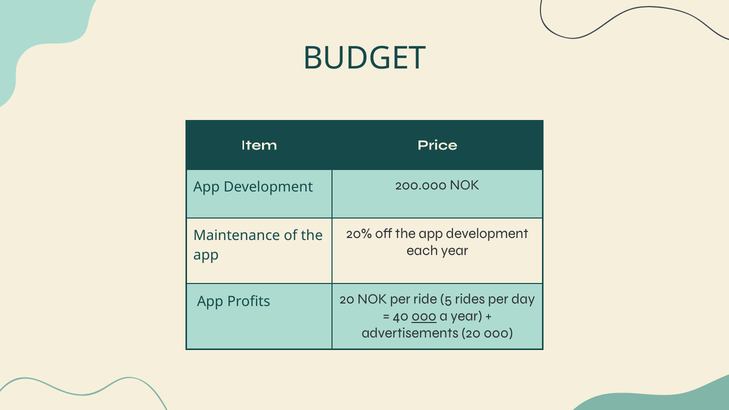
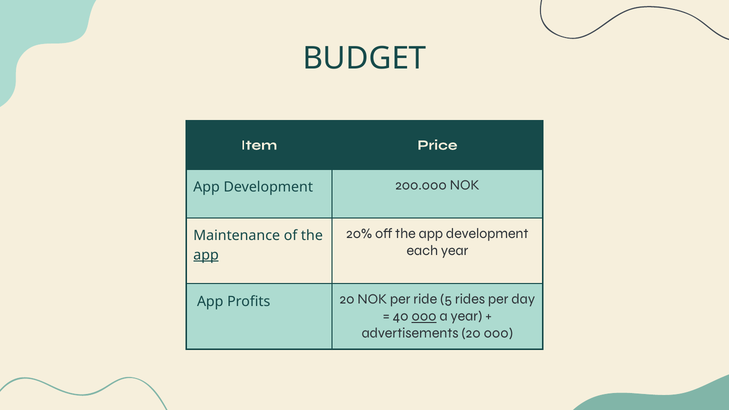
app at (206, 255) underline: none -> present
